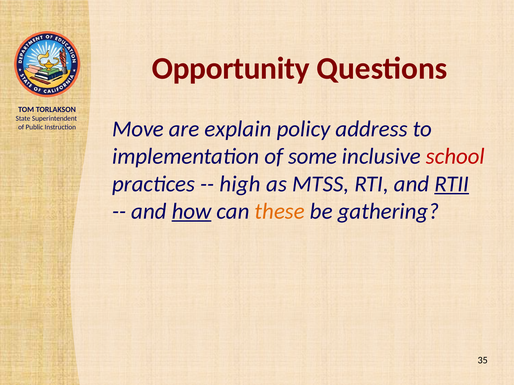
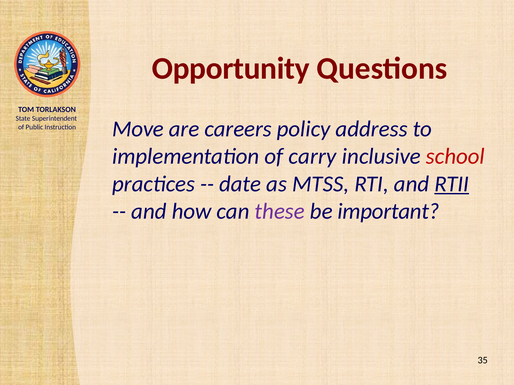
explain: explain -> careers
some: some -> carry
high: high -> date
how underline: present -> none
these colour: orange -> purple
gathering: gathering -> important
